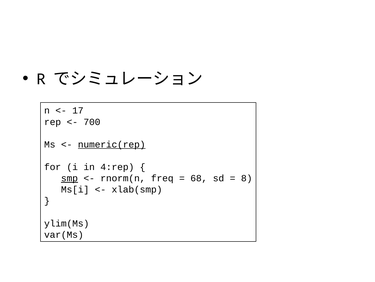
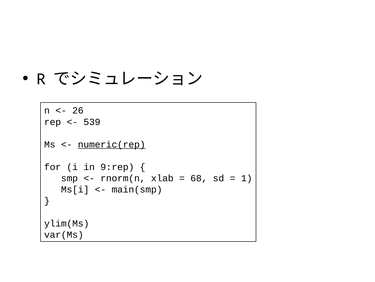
17: 17 -> 26
700: 700 -> 539
4:rep: 4:rep -> 9:rep
smp underline: present -> none
freq: freq -> xlab
8: 8 -> 1
xlab(smp: xlab(smp -> main(smp
